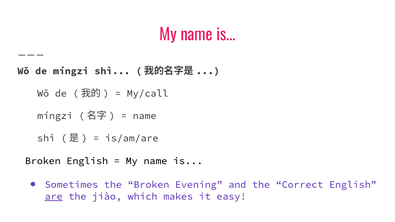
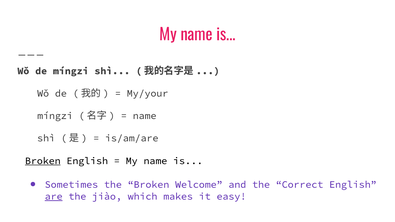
My/call: My/call -> My/your
Broken at (43, 161) underline: none -> present
Evening: Evening -> Welcome
